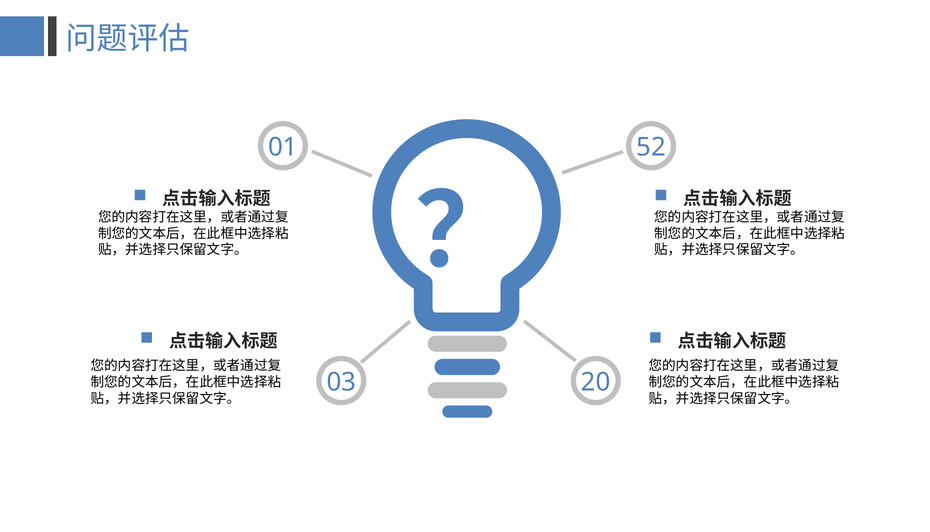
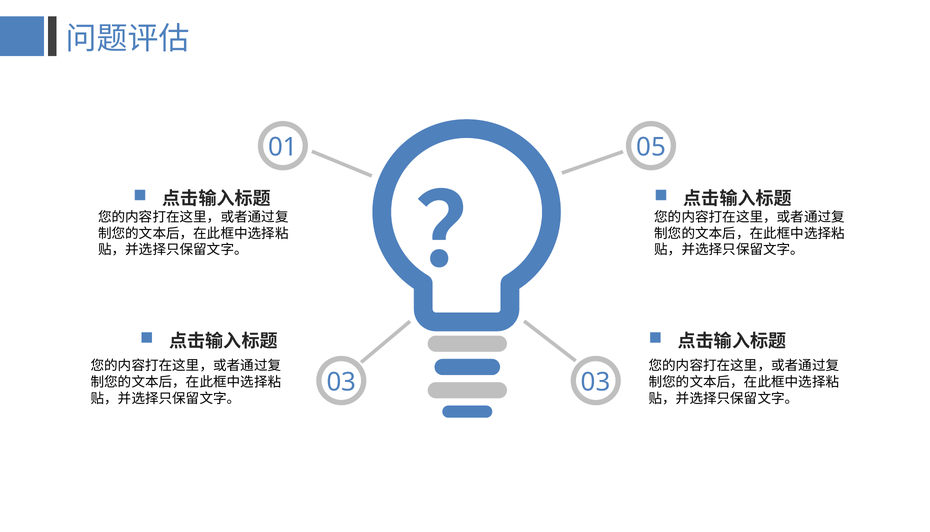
52: 52 -> 05
03 20: 20 -> 03
